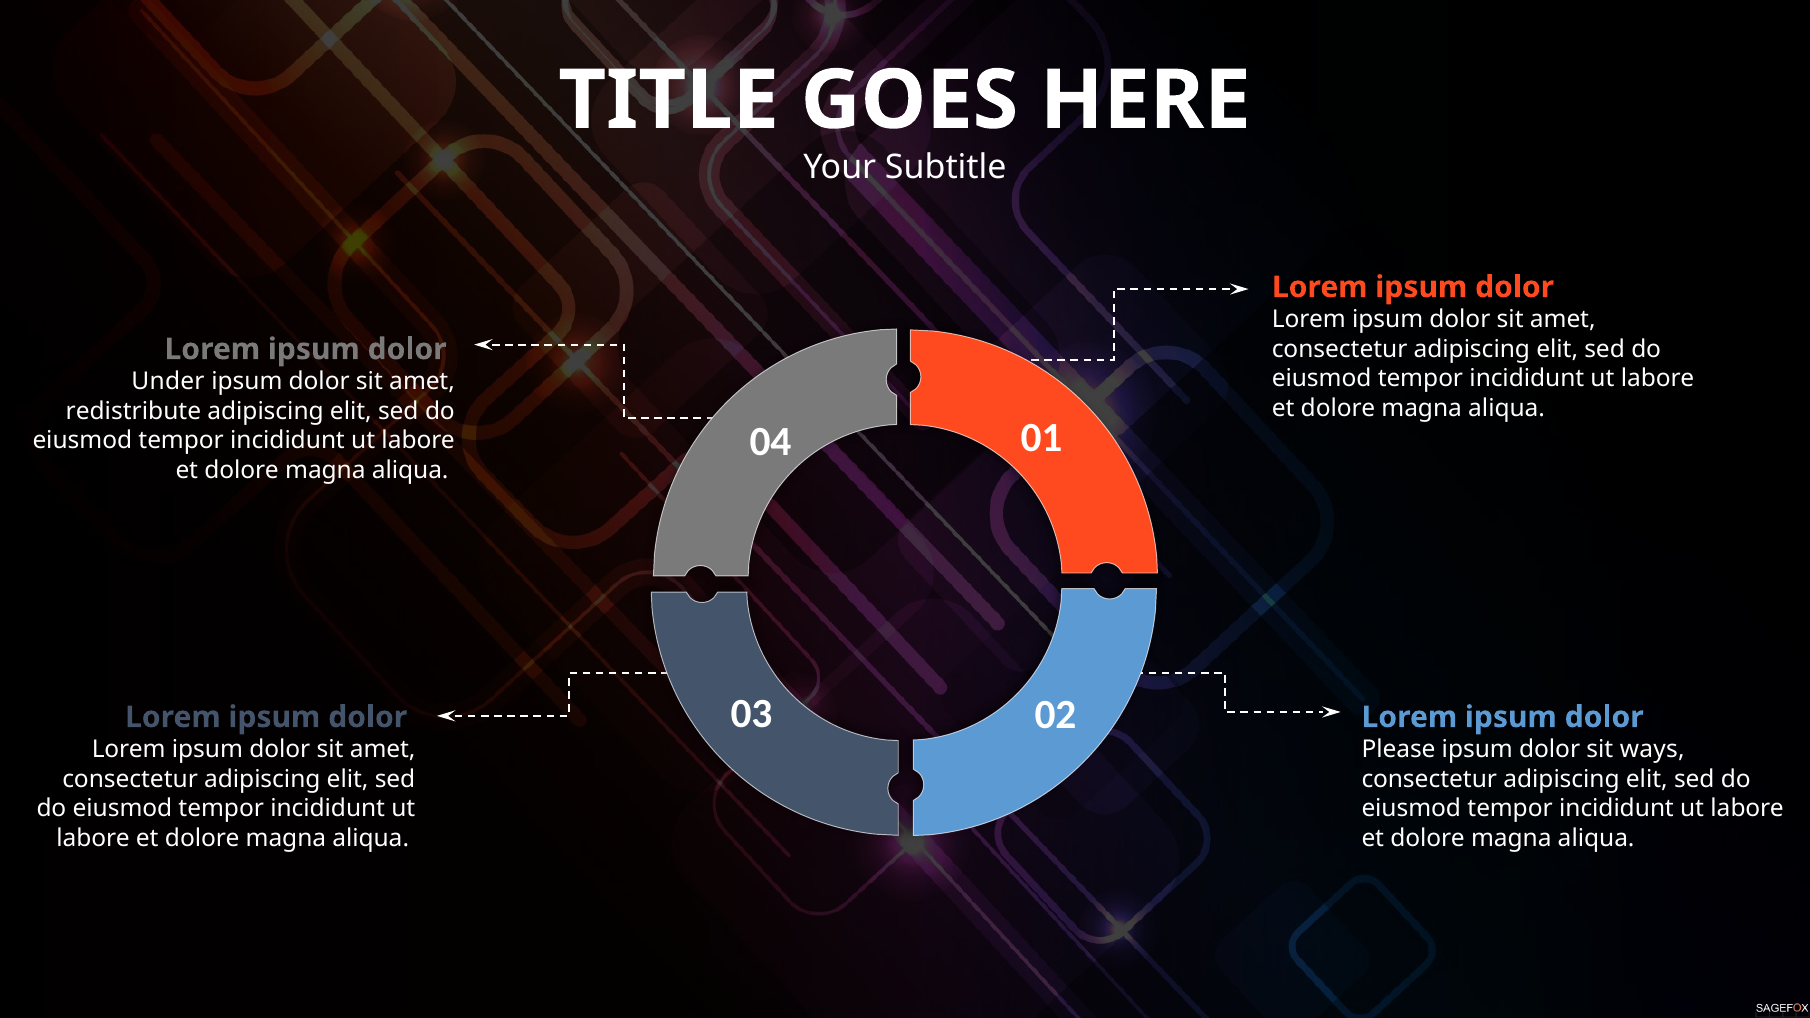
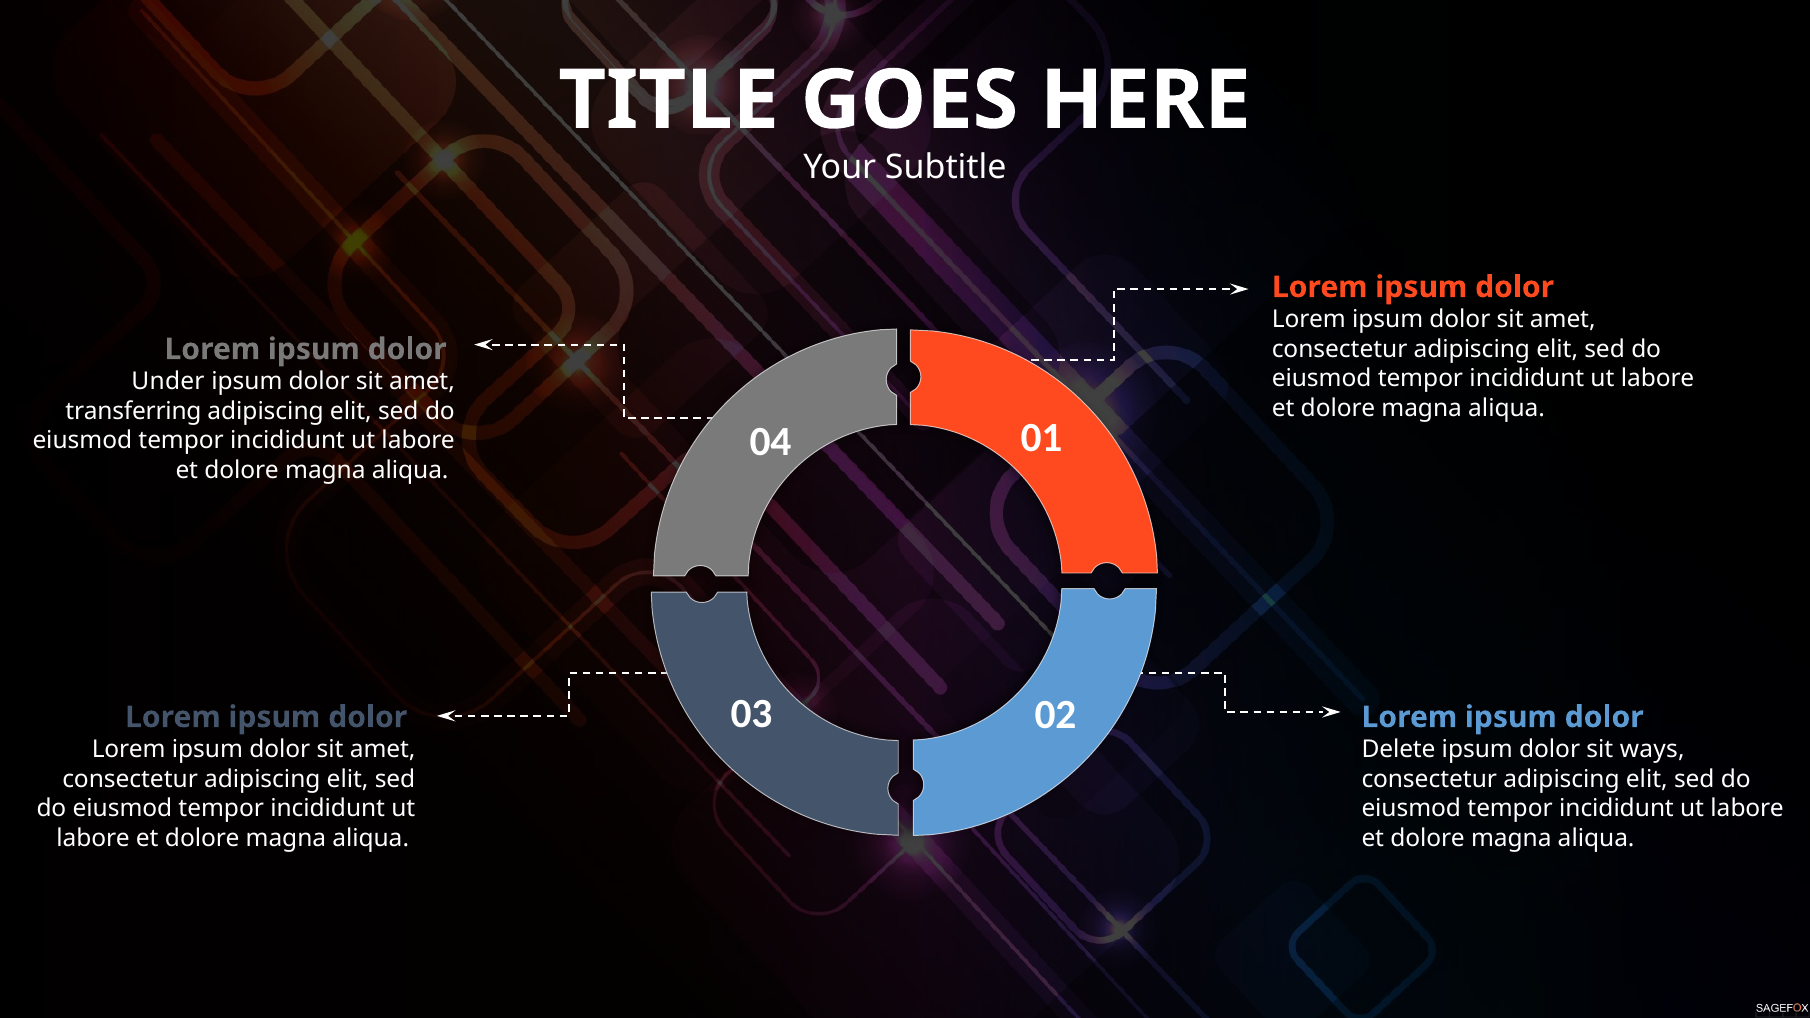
redistribute: redistribute -> transferring
Please: Please -> Delete
